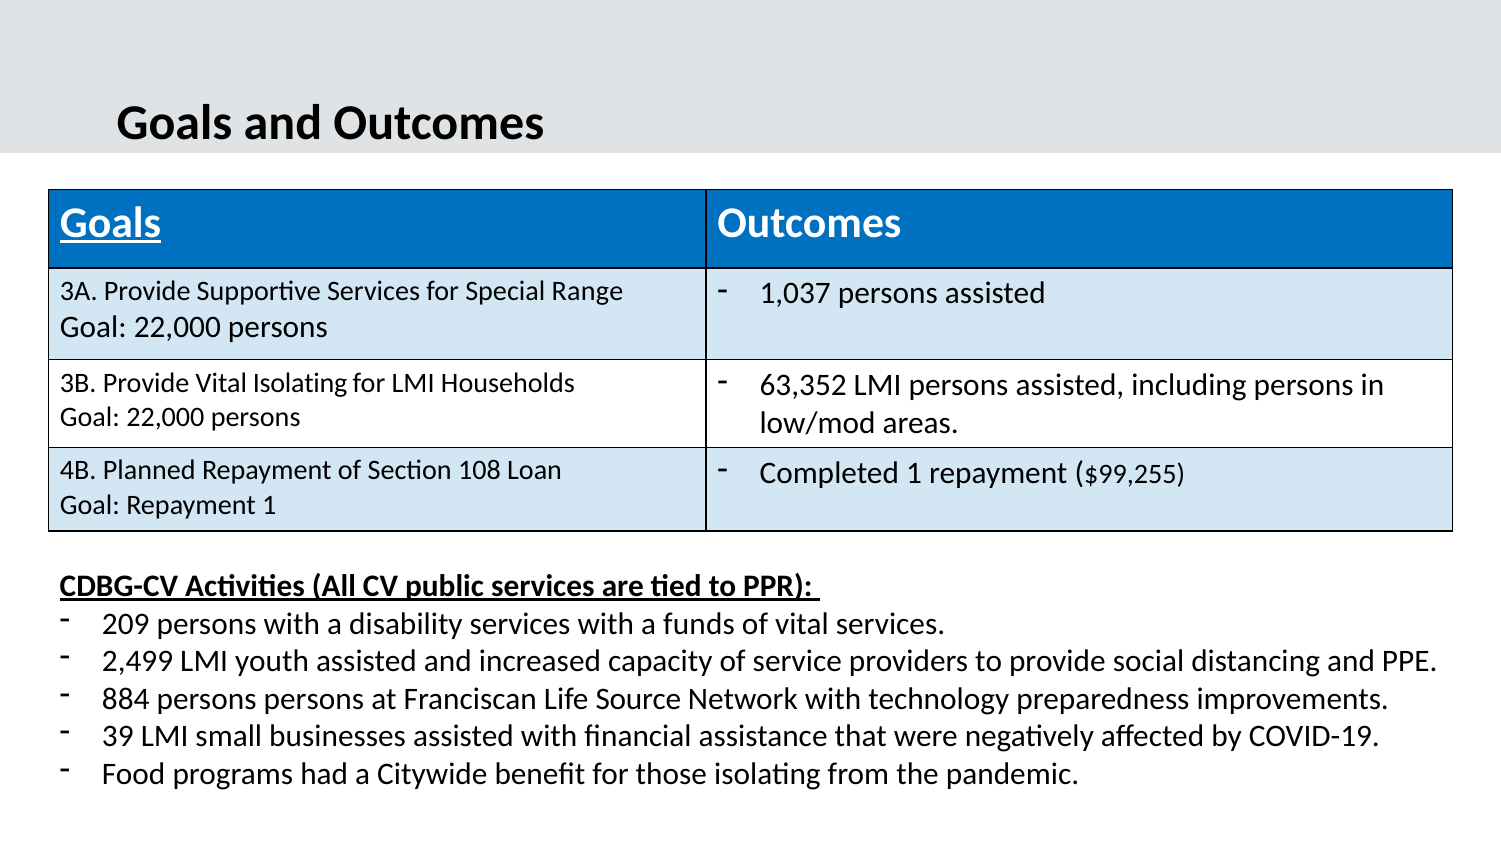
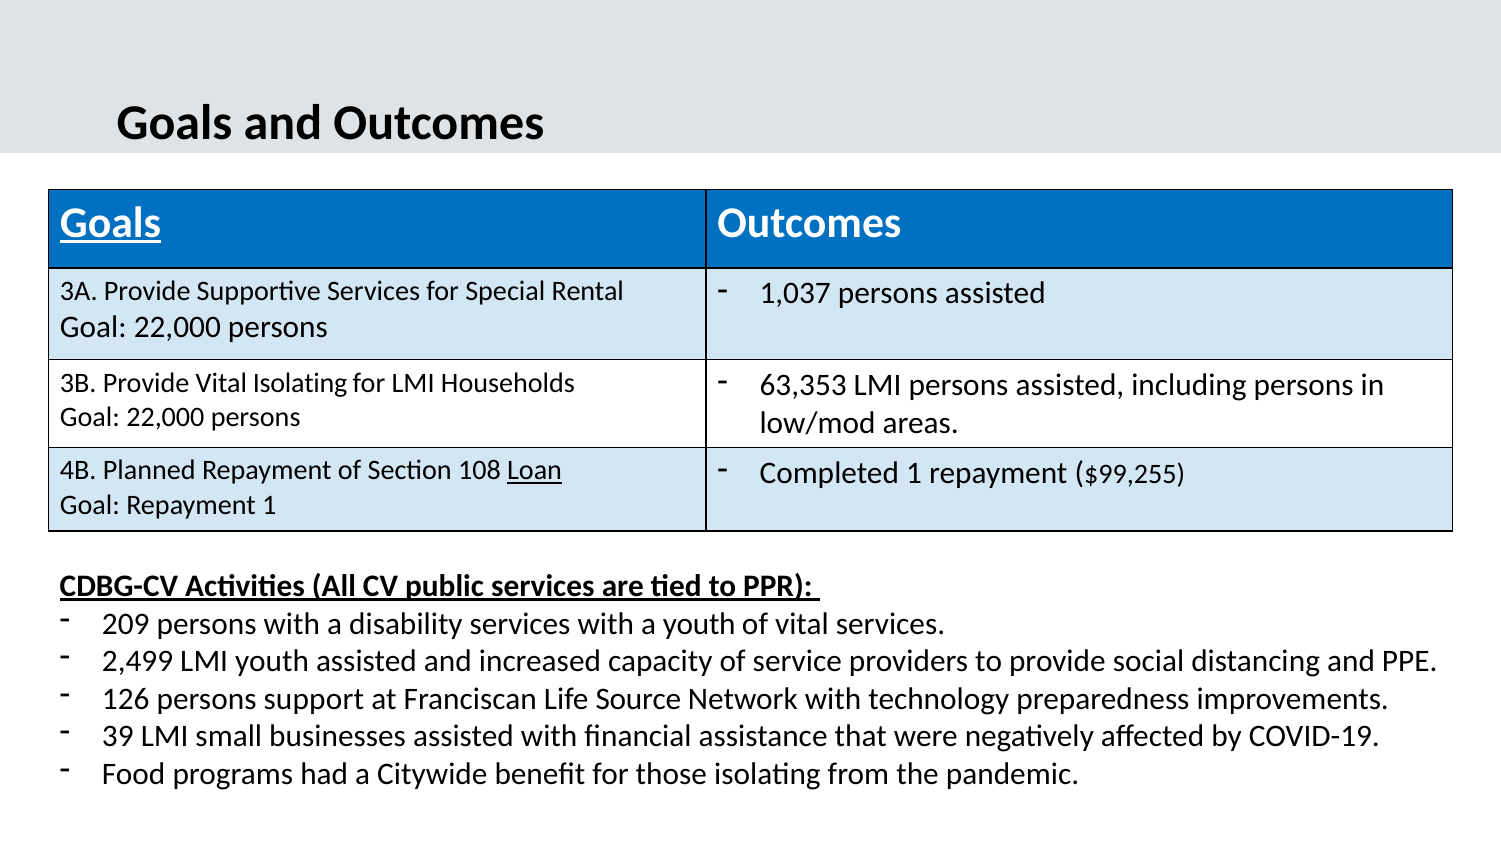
Range: Range -> Rental
63,352: 63,352 -> 63,353
Loan underline: none -> present
a funds: funds -> youth
884: 884 -> 126
persons persons: persons -> support
